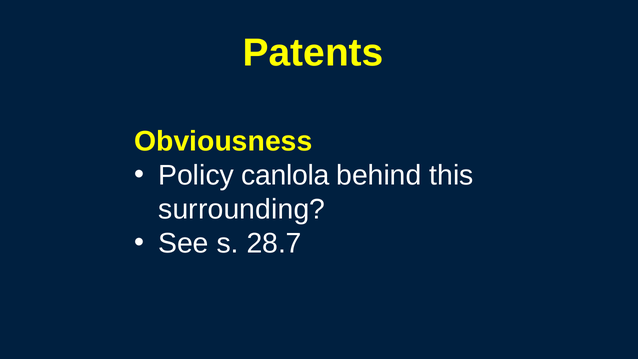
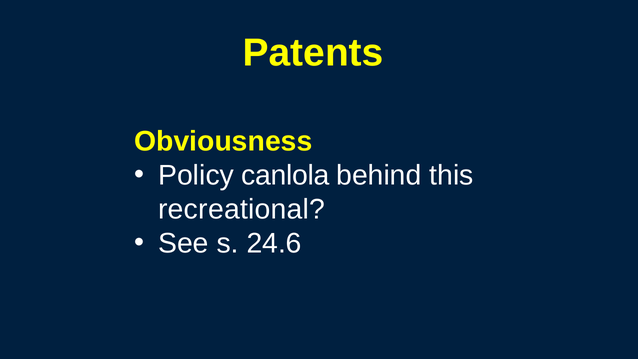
surrounding: surrounding -> recreational
28.7: 28.7 -> 24.6
